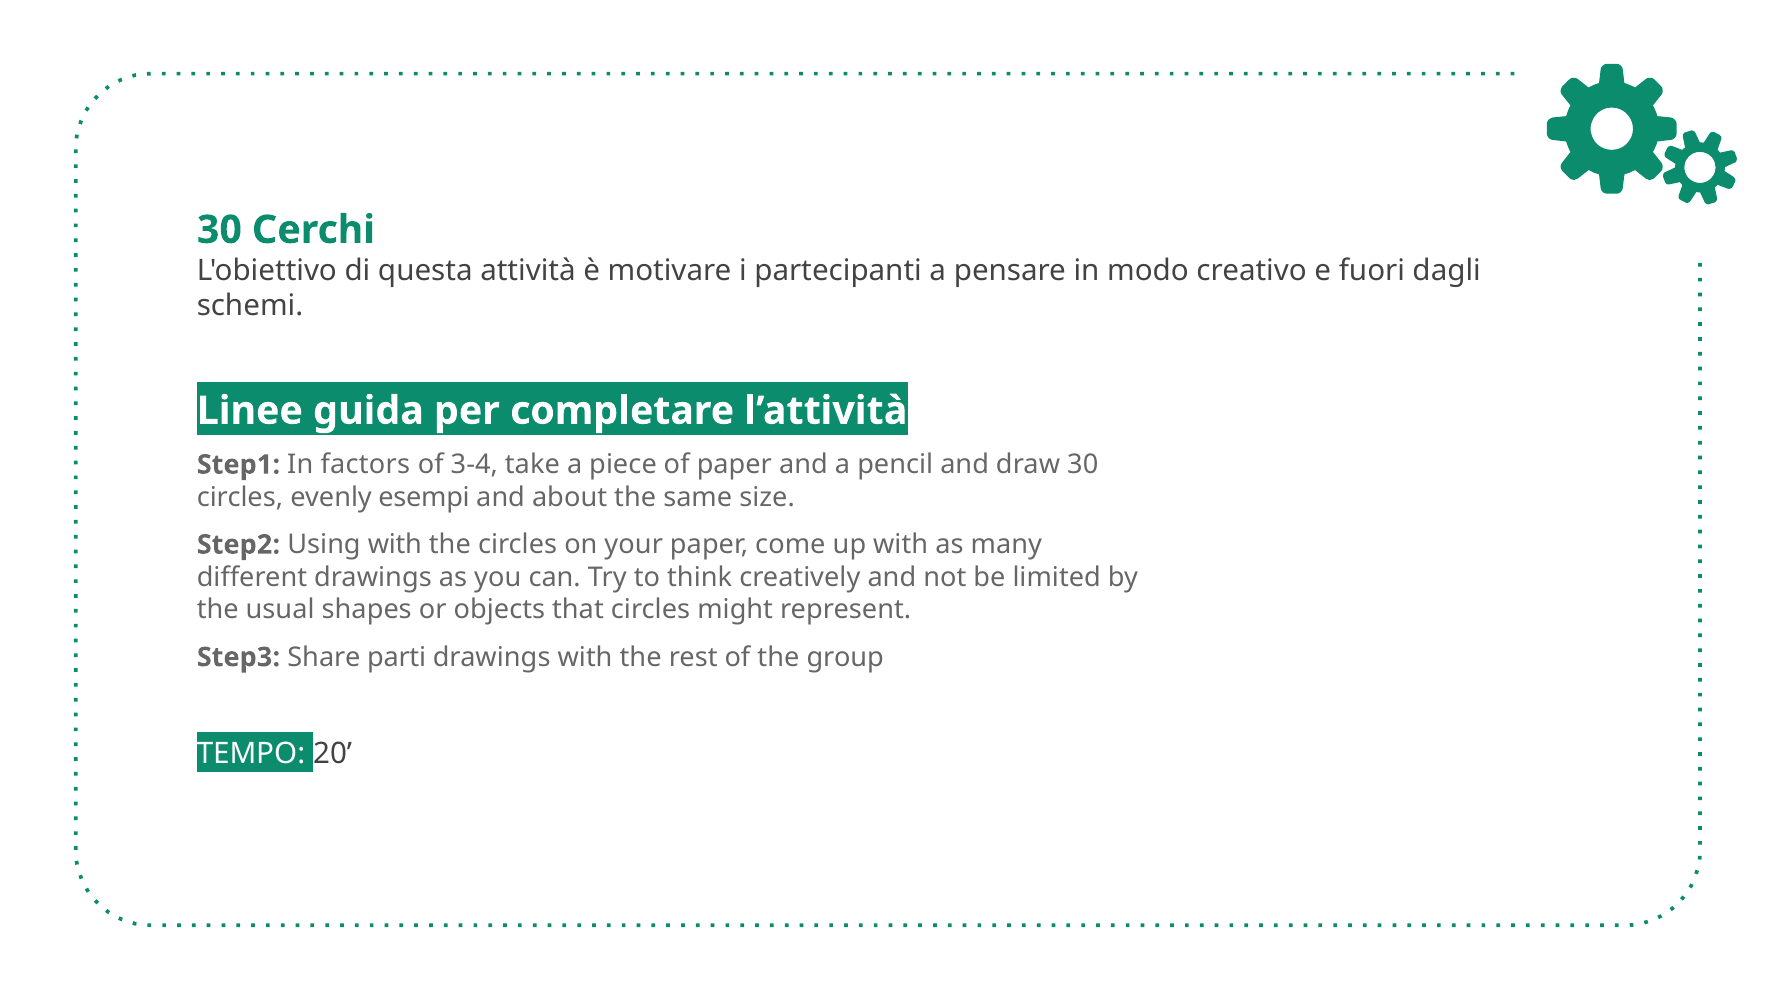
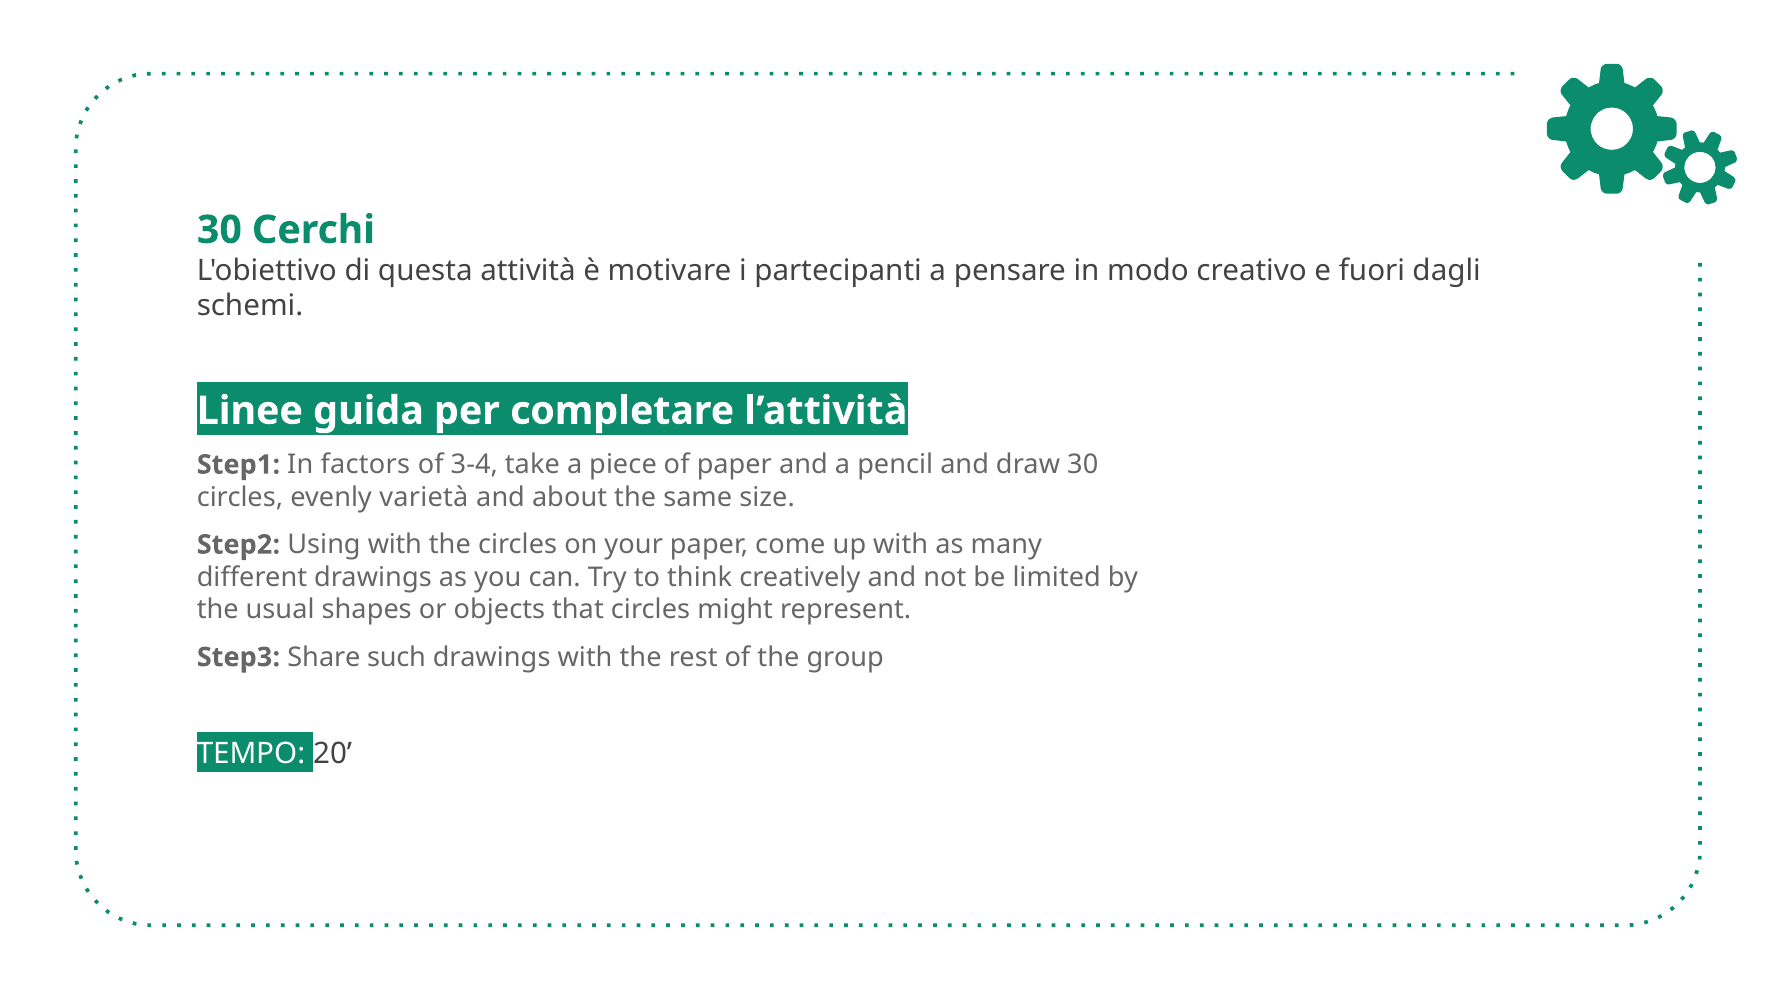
esempi: esempi -> varietà
parti: parti -> such
